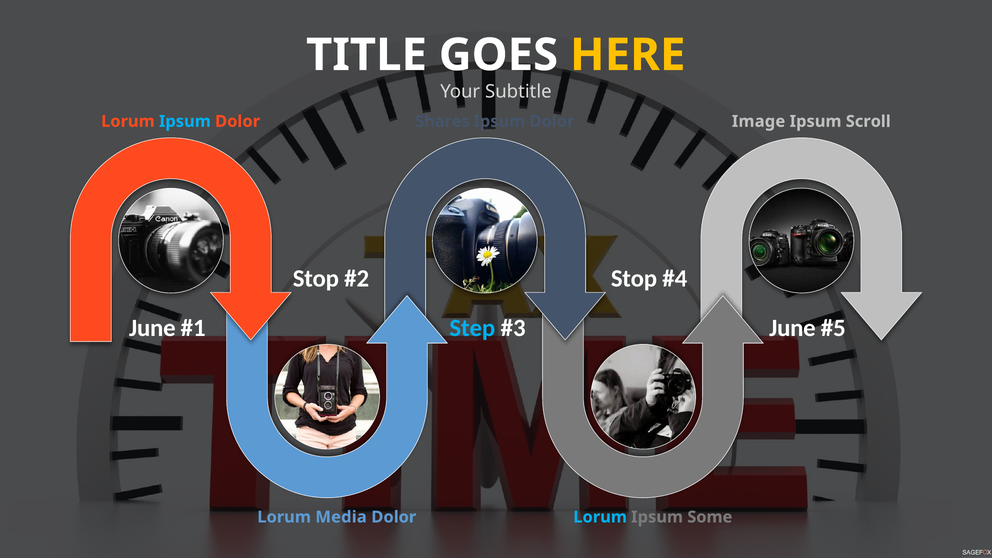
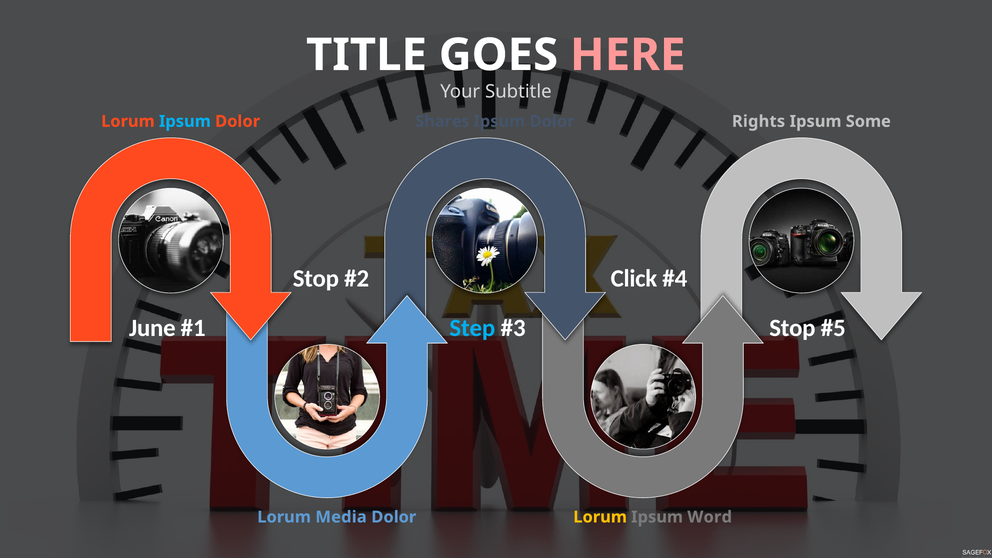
HERE colour: yellow -> pink
Image: Image -> Rights
Scroll: Scroll -> Some
Stop at (634, 279): Stop -> Click
June at (792, 328): June -> Stop
Lorum at (600, 517) colour: light blue -> yellow
Some: Some -> Word
